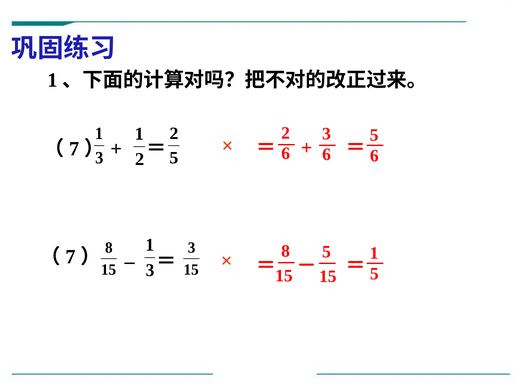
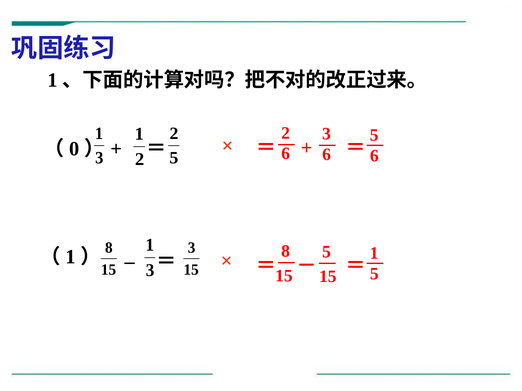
7 at (74, 149): 7 -> 0
7 at (70, 257): 7 -> 1
